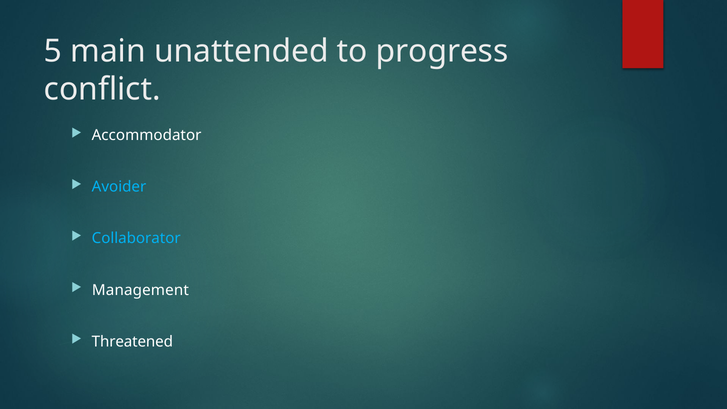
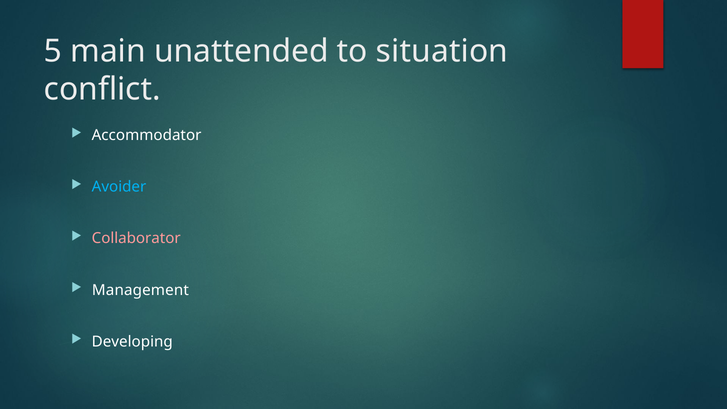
progress: progress -> situation
Collaborator colour: light blue -> pink
Threatened: Threatened -> Developing
